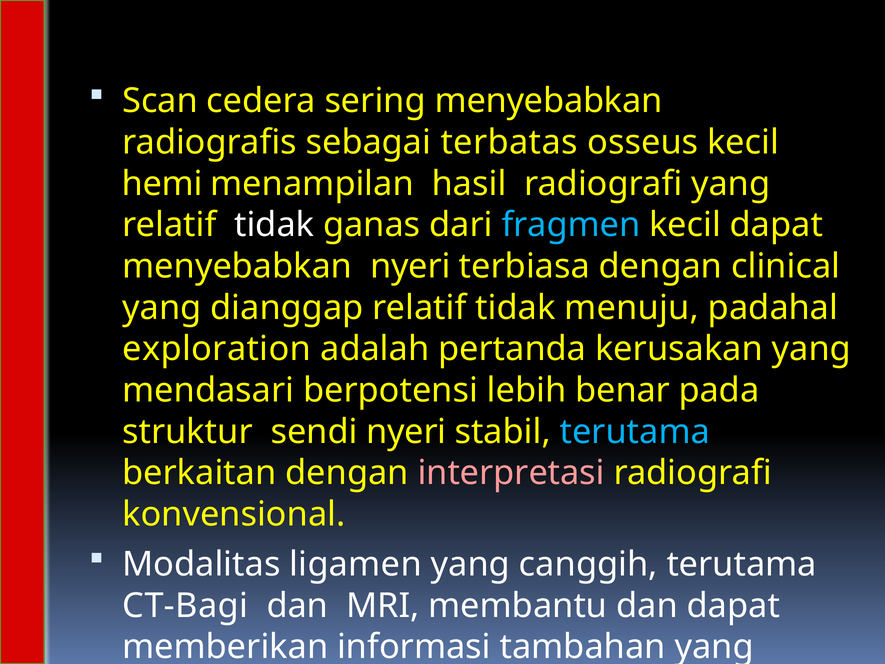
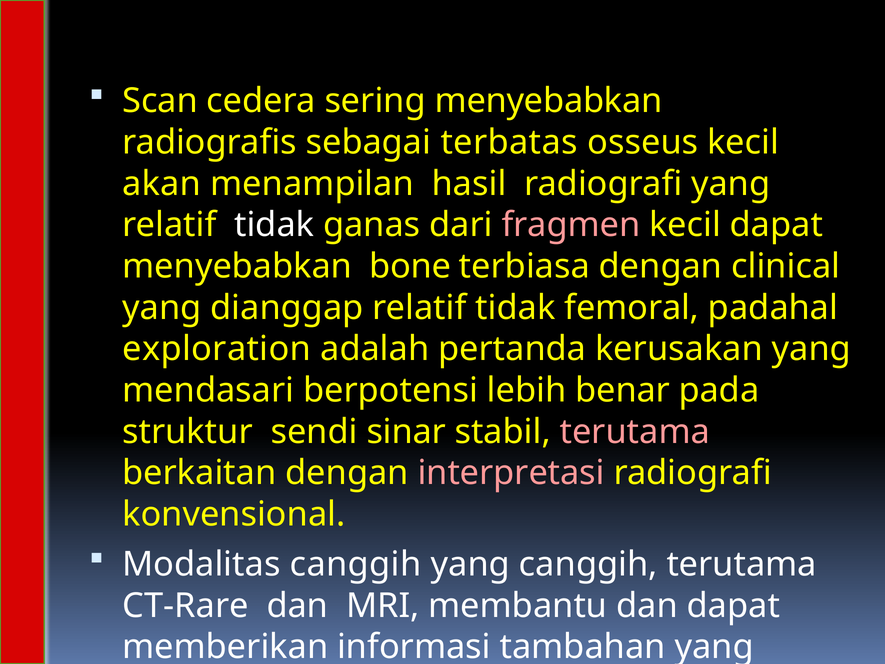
hemi: hemi -> akan
fragmen colour: light blue -> pink
menyebabkan nyeri: nyeri -> bone
menuju: menuju -> femoral
sendi nyeri: nyeri -> sinar
terutama at (635, 432) colour: light blue -> pink
Modalitas ligamen: ligamen -> canggih
CT-Bagi: CT-Bagi -> CT-Rare
